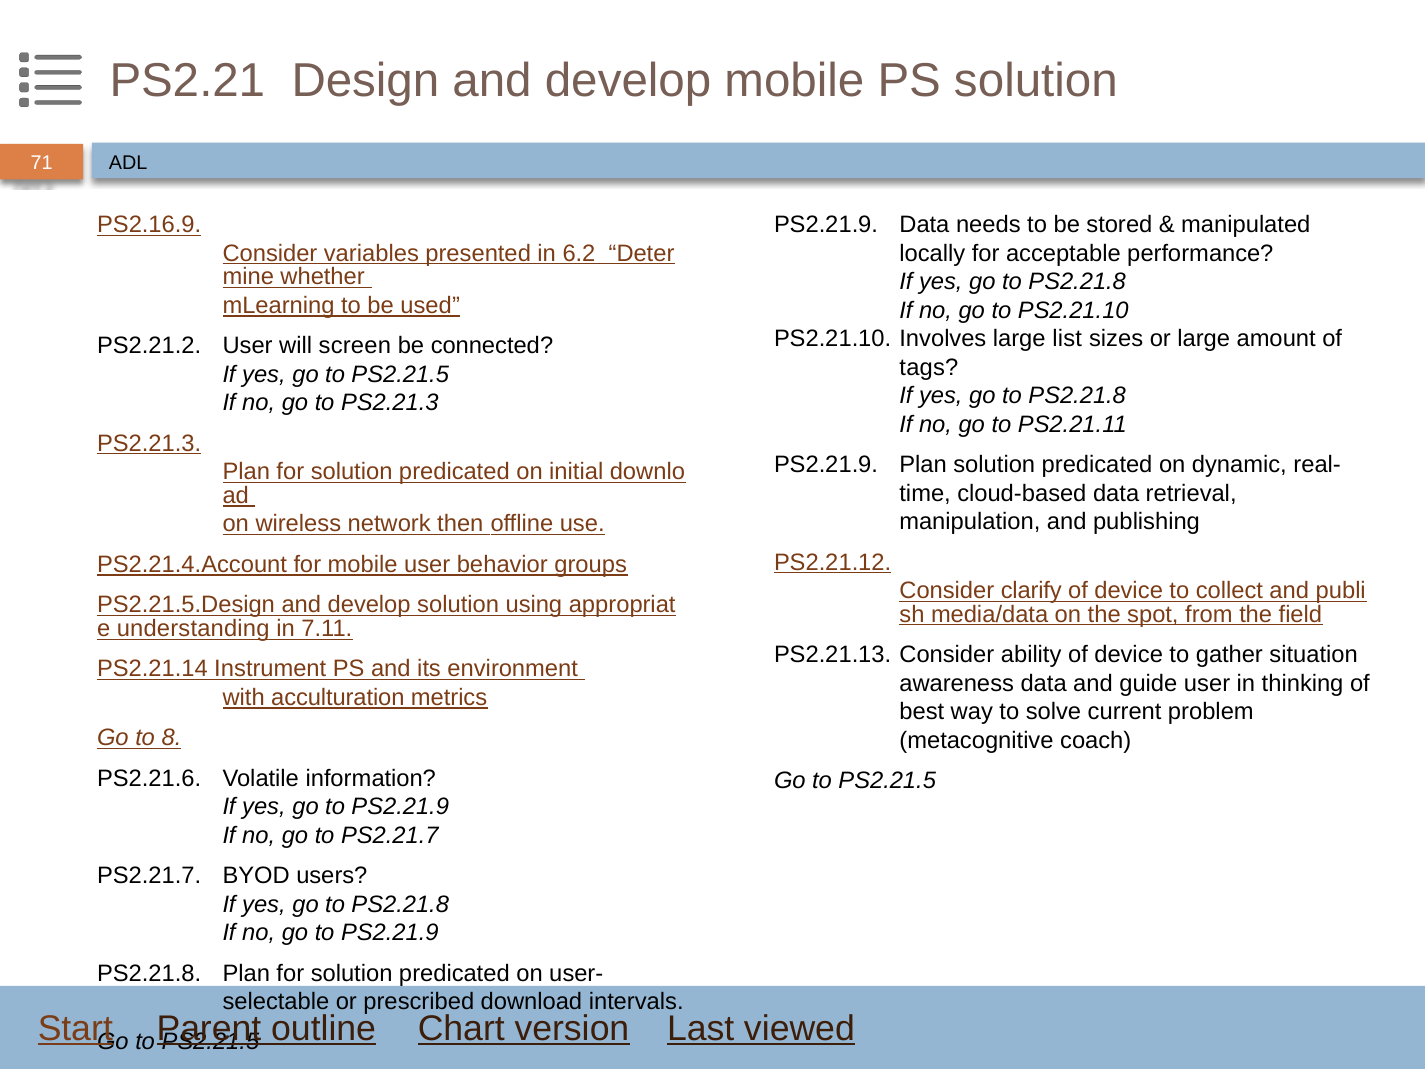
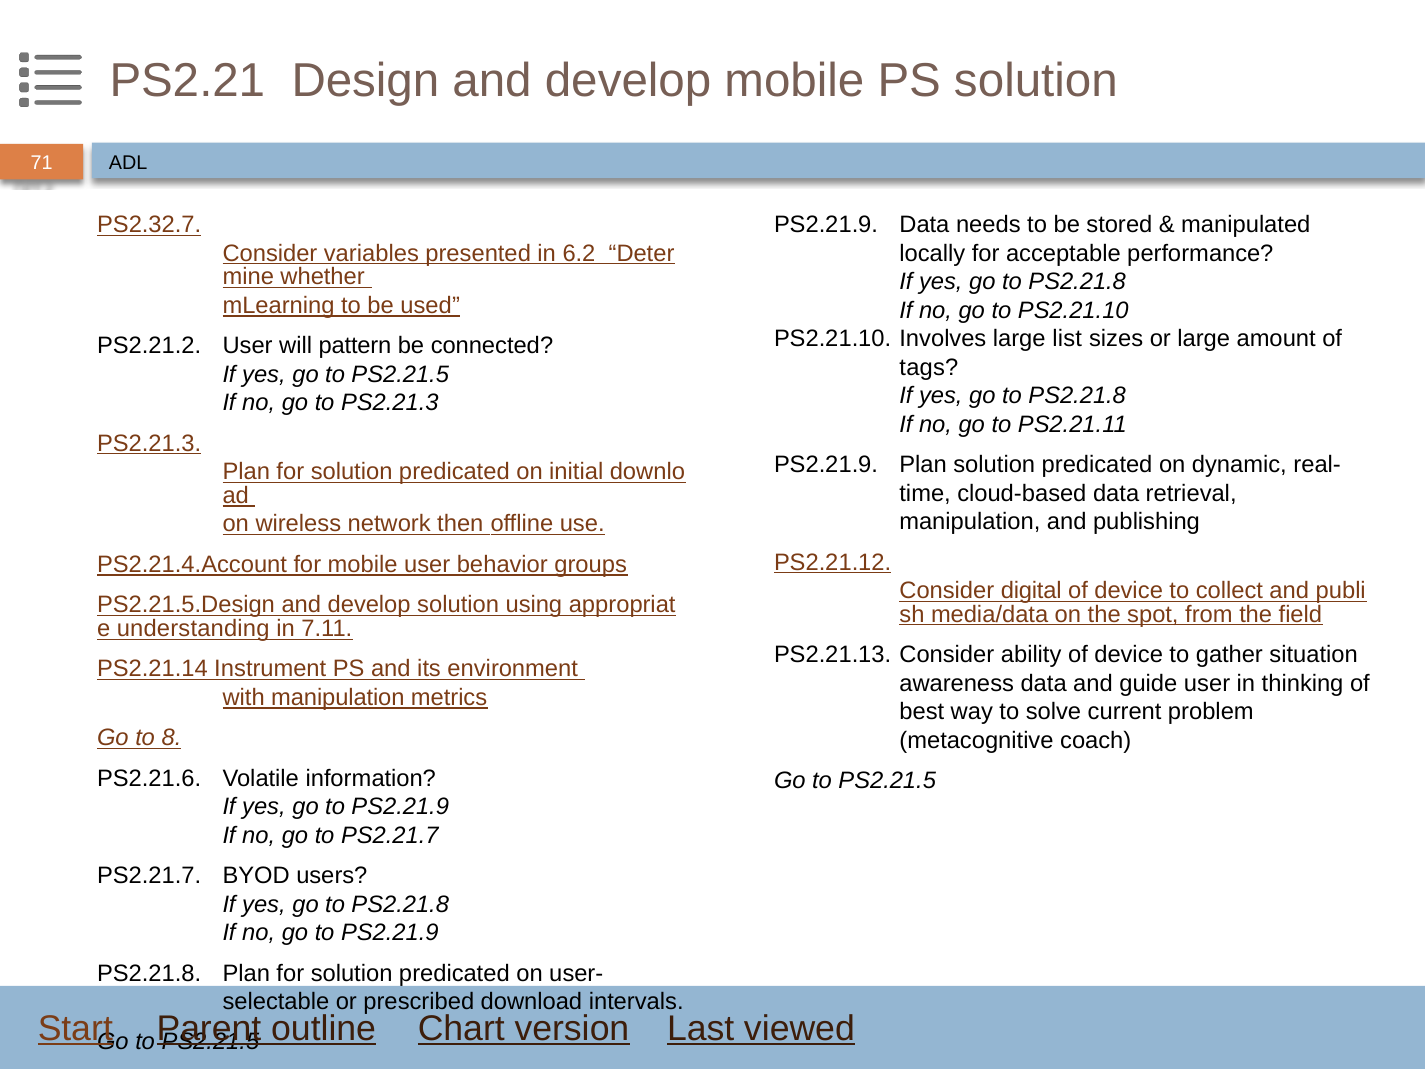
PS2.16.9: PS2.16.9 -> PS2.32.7
screen: screen -> pattern
clarify: clarify -> digital
with acculturation: acculturation -> manipulation
